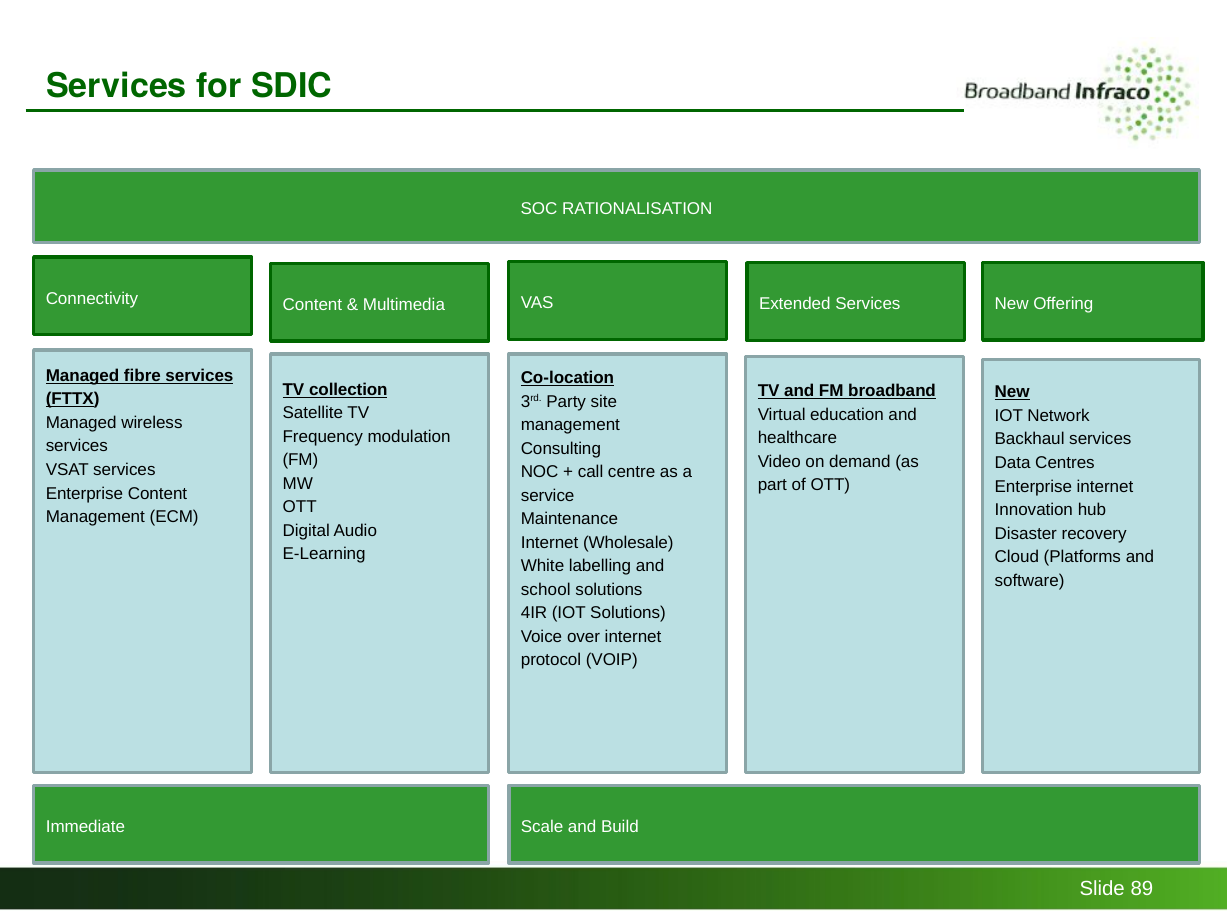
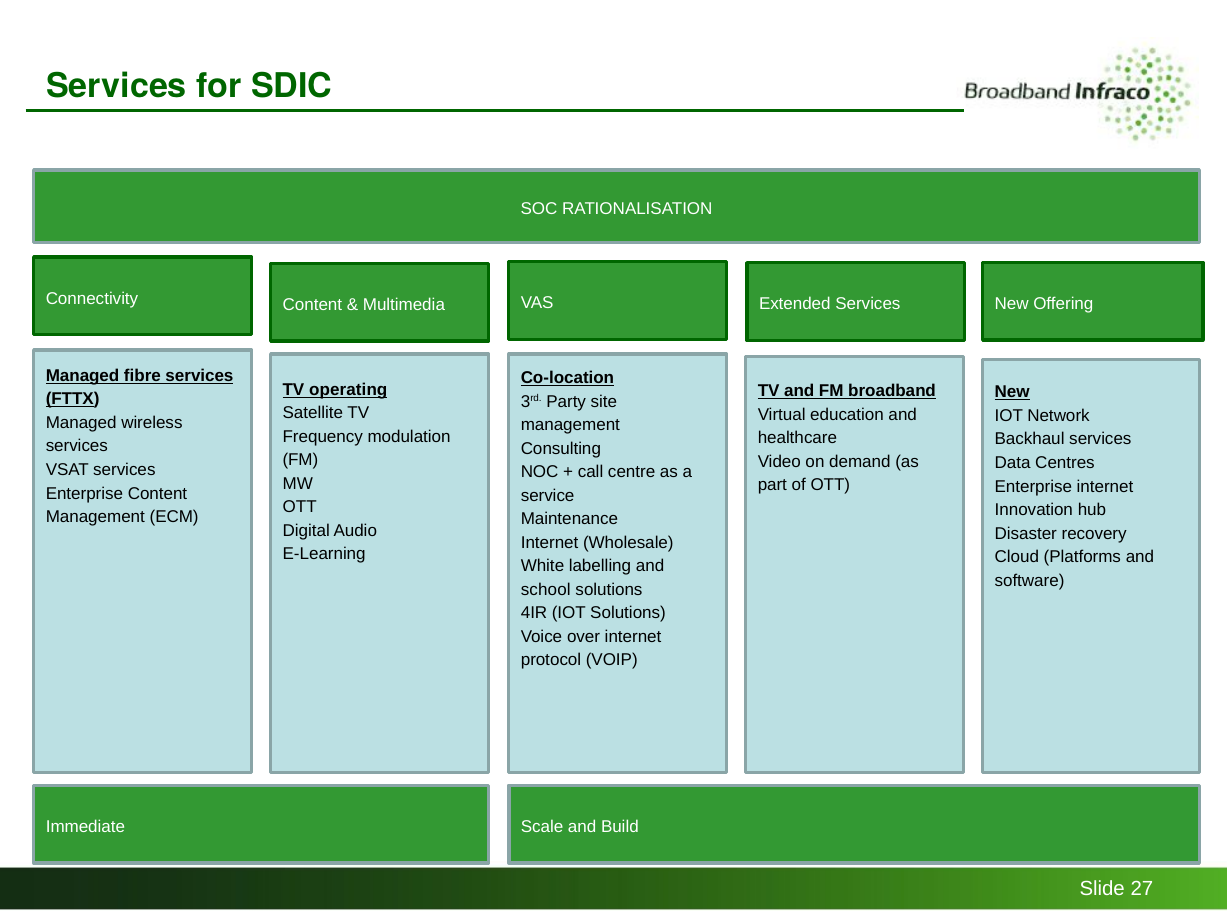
collection: collection -> operating
89: 89 -> 27
